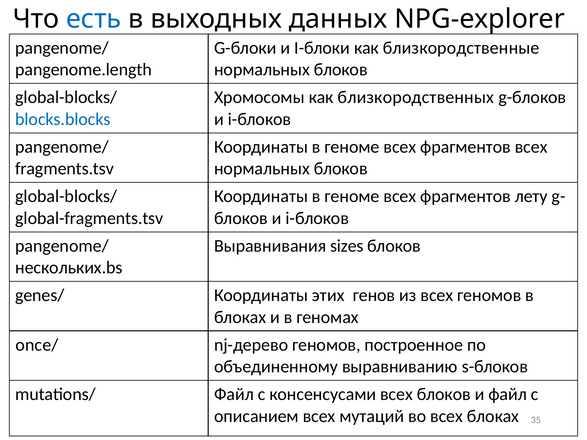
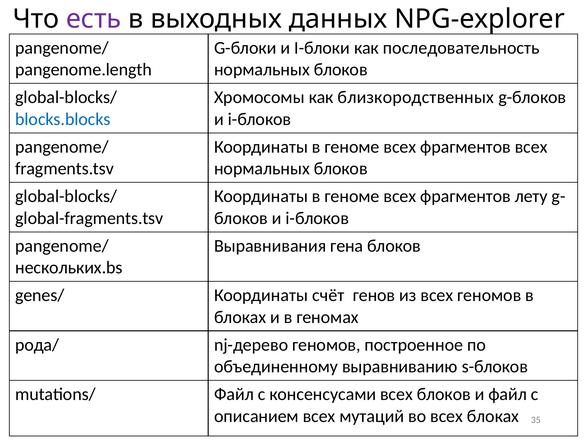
есть colour: blue -> purple
близкородственные: близкородственные -> последовательность
sizes: sizes -> гена
этих: этих -> счёт
once/: once/ -> рода/
